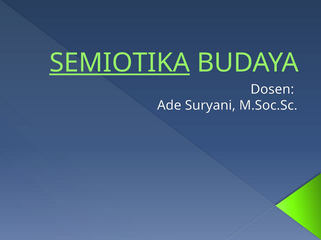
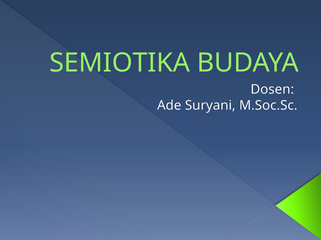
SEMIOTIKA underline: present -> none
